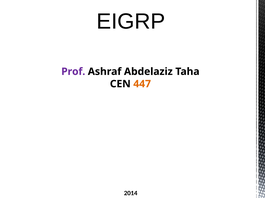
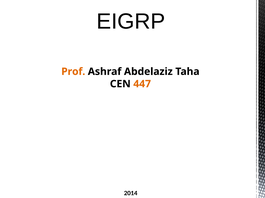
Prof colour: purple -> orange
